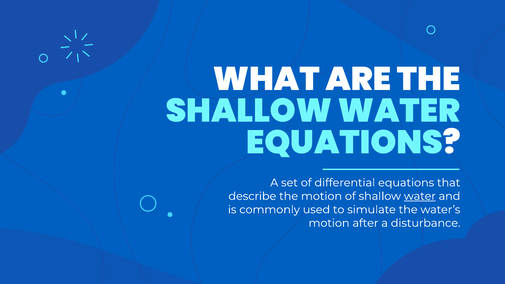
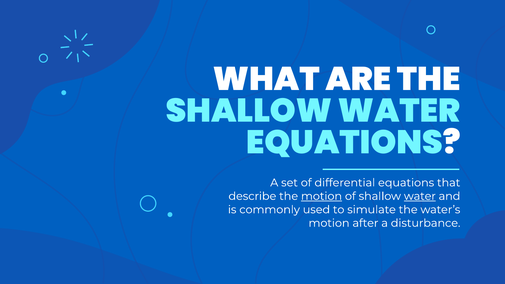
motion at (322, 196) underline: none -> present
